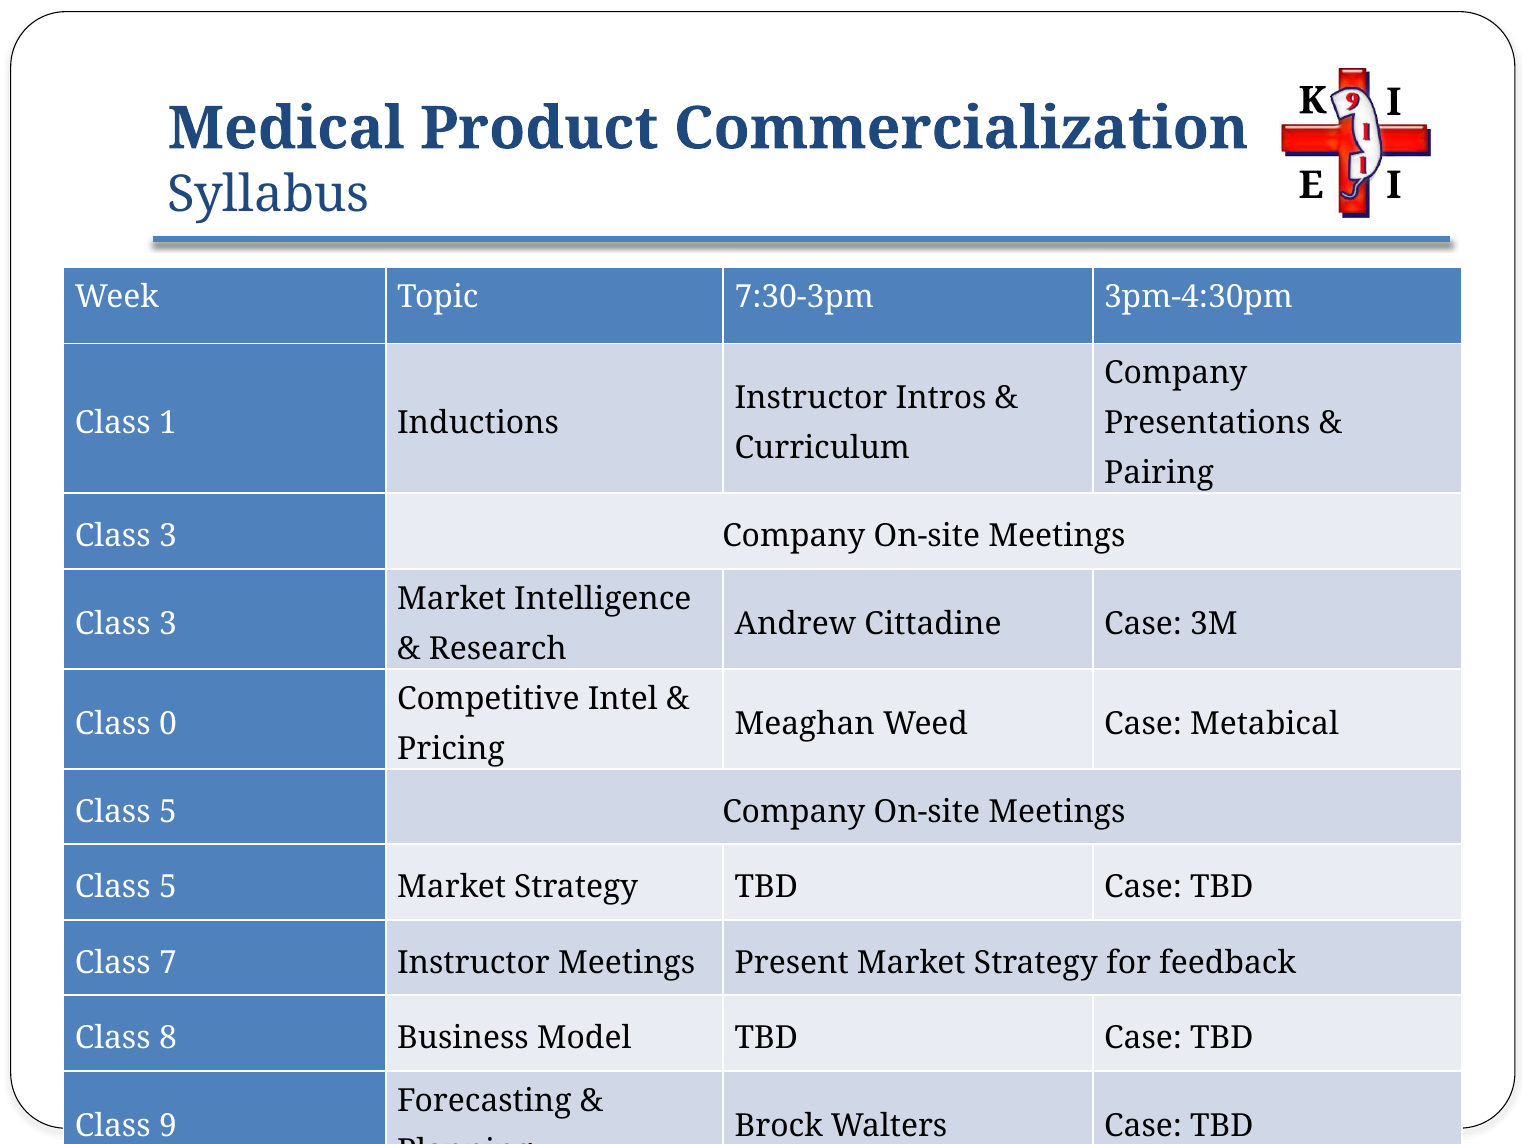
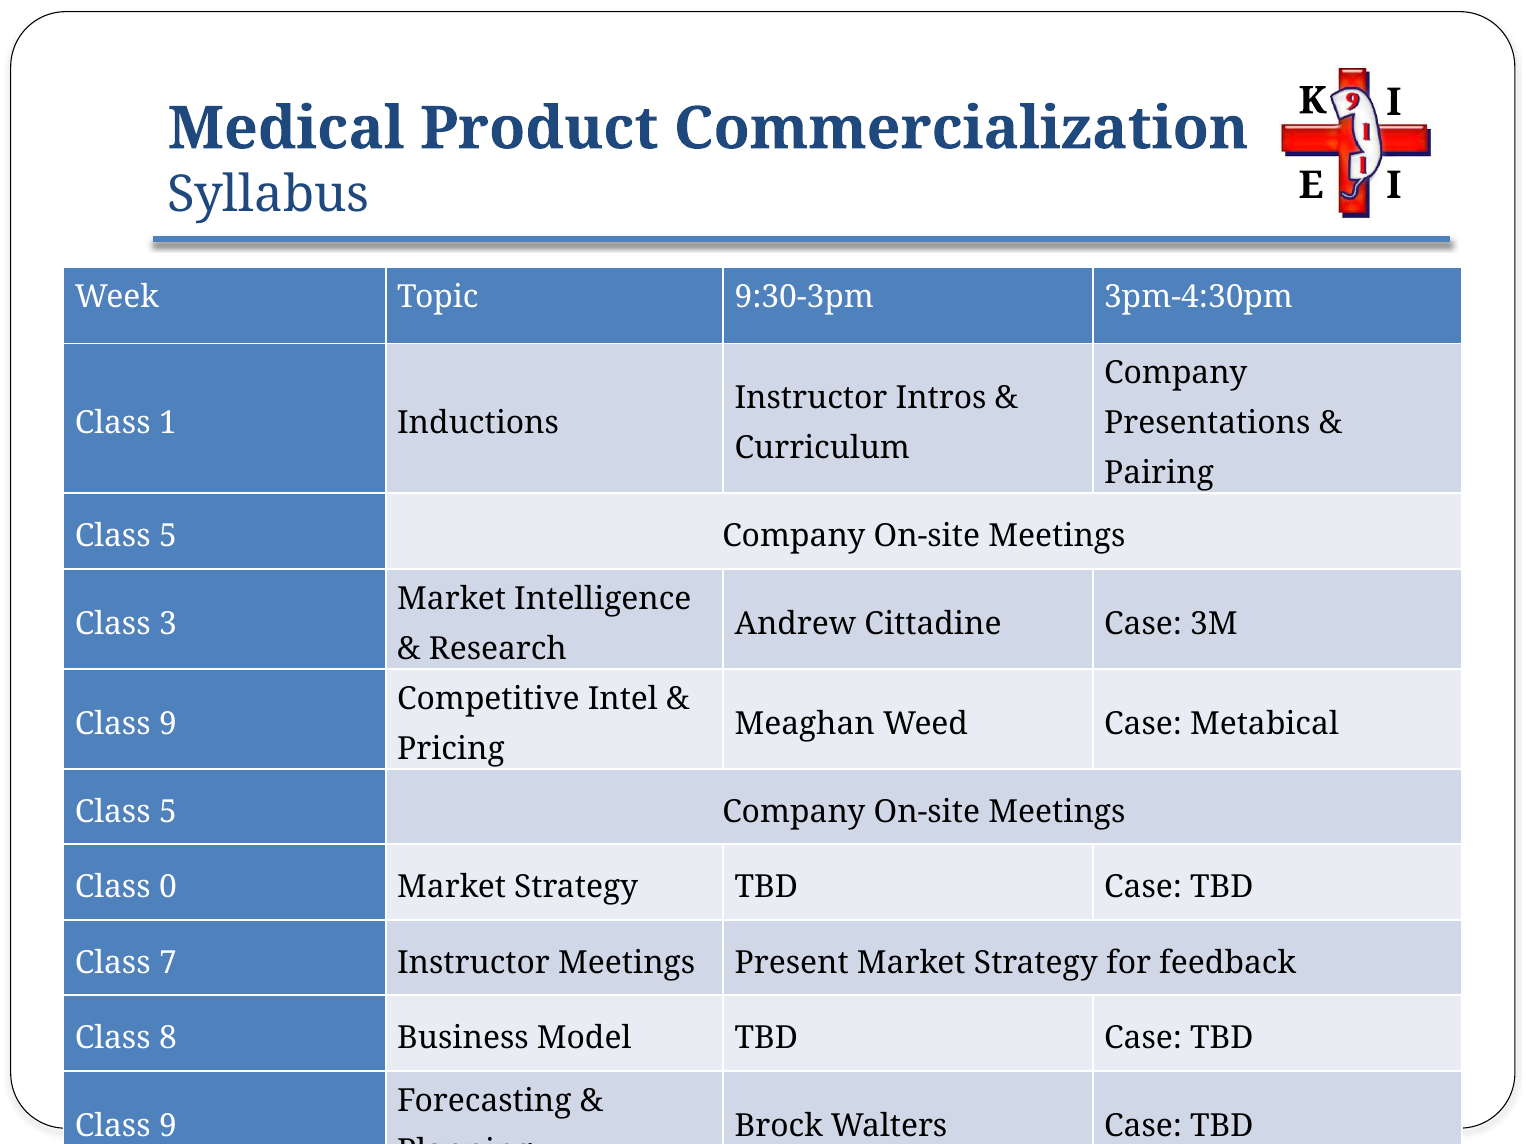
7:30-3pm: 7:30-3pm -> 9:30-3pm
3 at (168, 536): 3 -> 5
0 at (168, 724): 0 -> 9
5 at (168, 888): 5 -> 0
